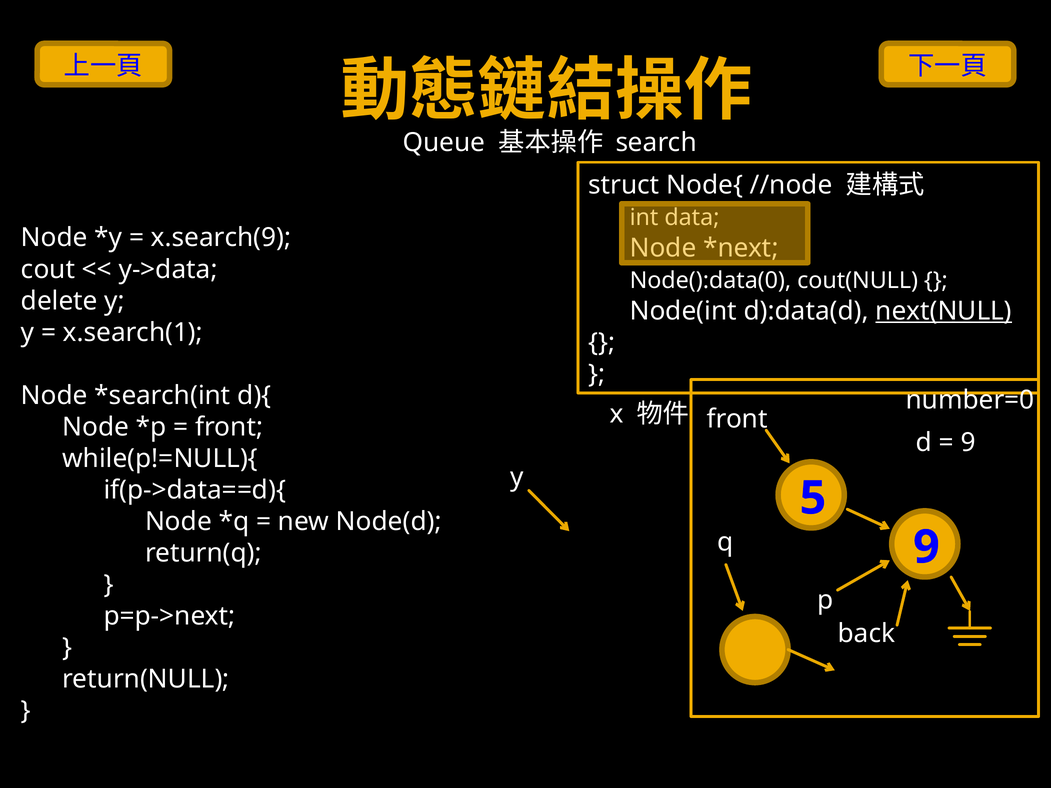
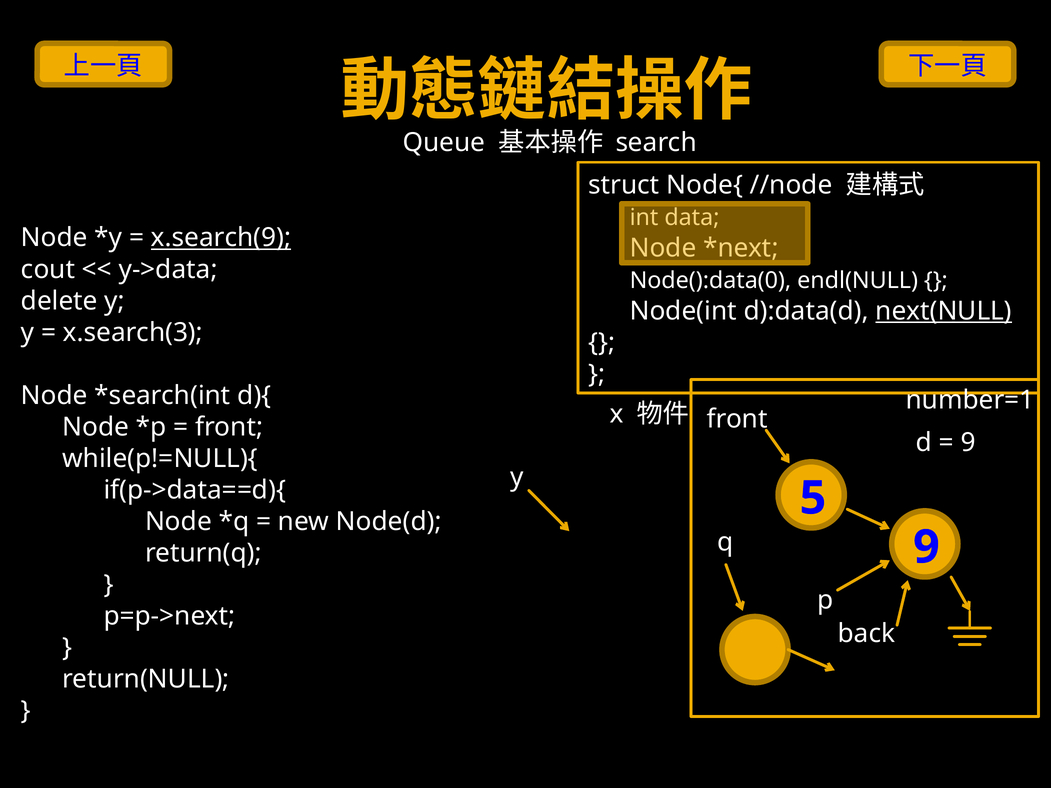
x.search(9 underline: none -> present
cout(NULL: cout(NULL -> endl(NULL
x.search(1: x.search(1 -> x.search(3
number=0: number=0 -> number=1
